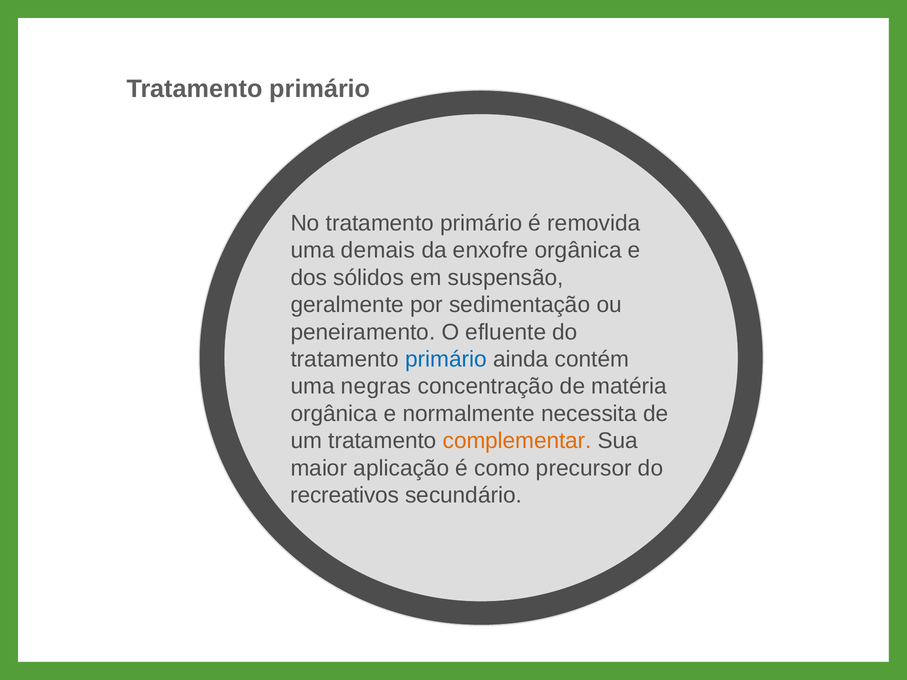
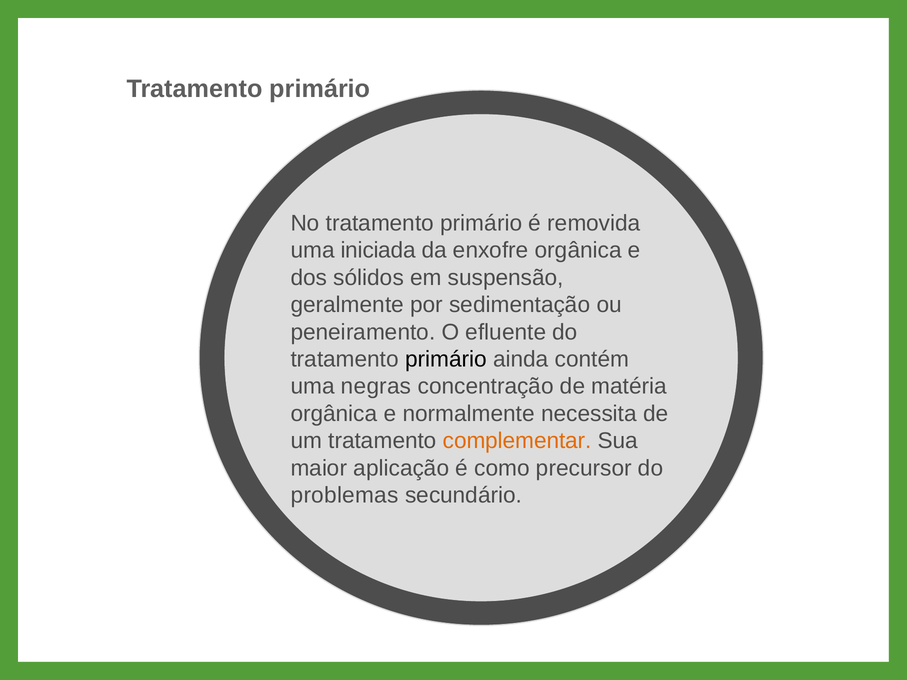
demais: demais -> iniciada
primário at (446, 359) colour: blue -> black
recreativos: recreativos -> problemas
